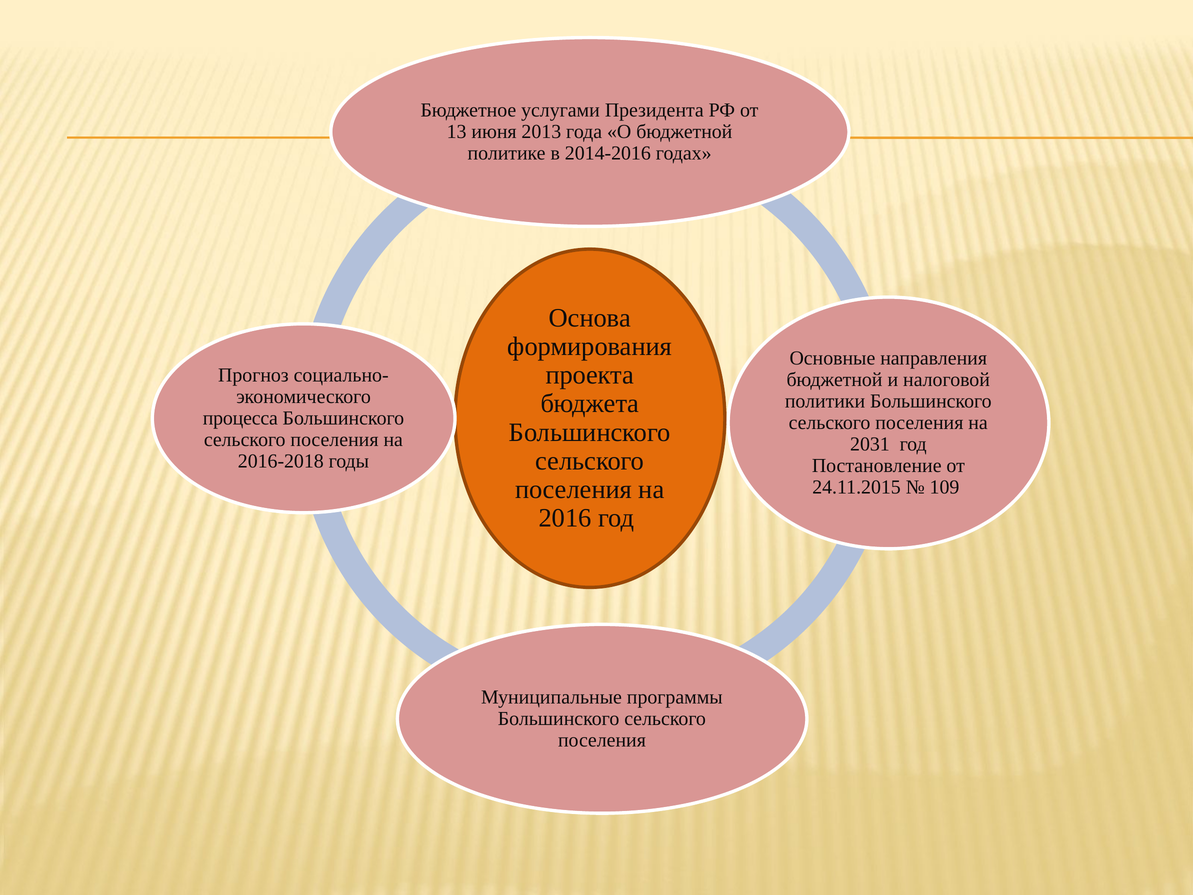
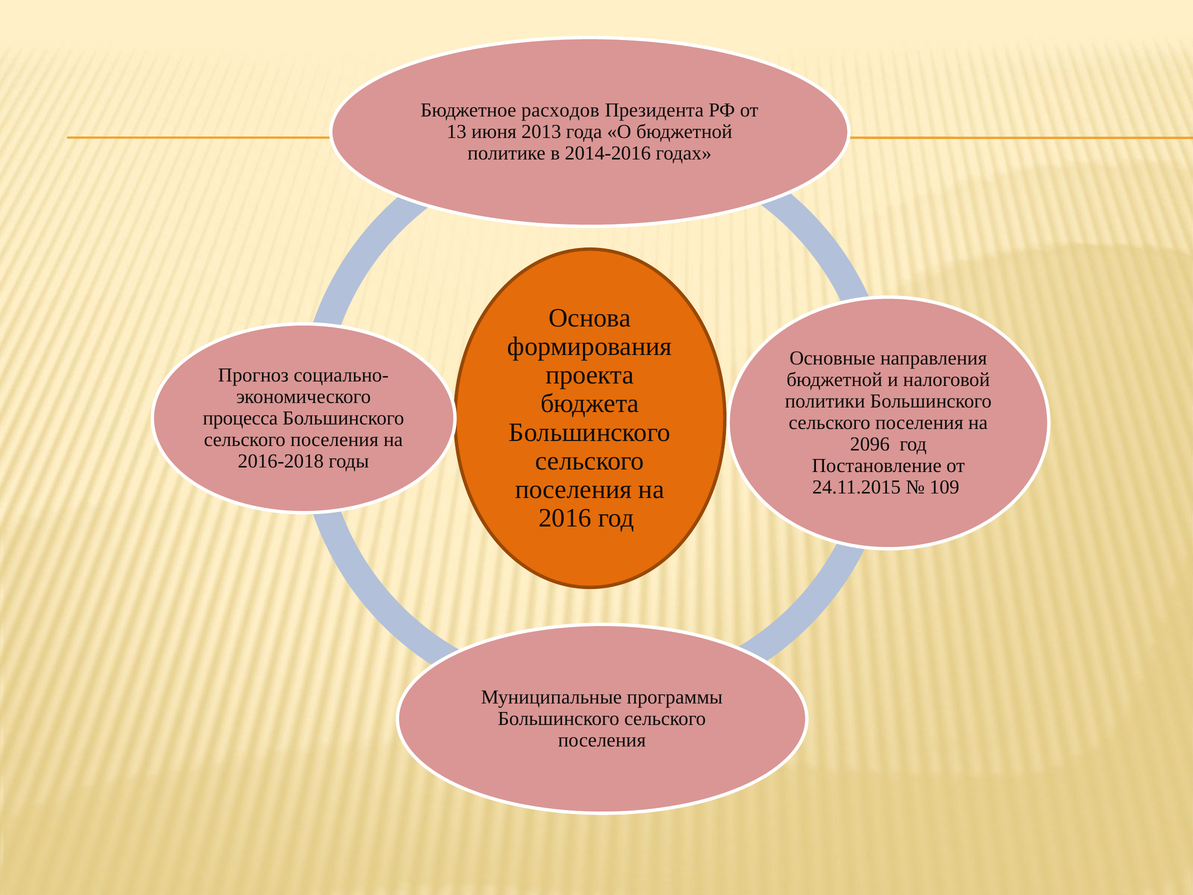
услугами: услугами -> расходов
2031: 2031 -> 2096
